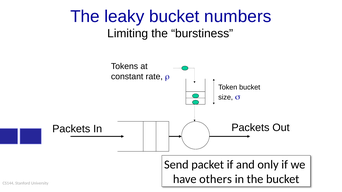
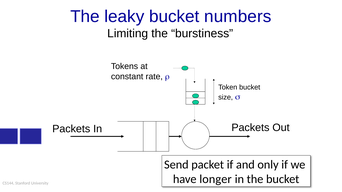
others: others -> longer
